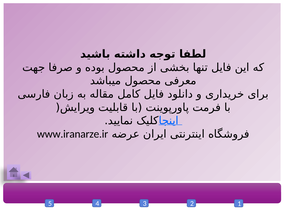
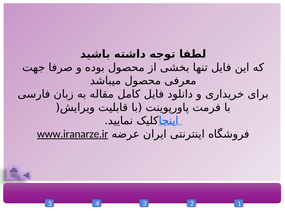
www.iranarze.ir underline: none -> present
